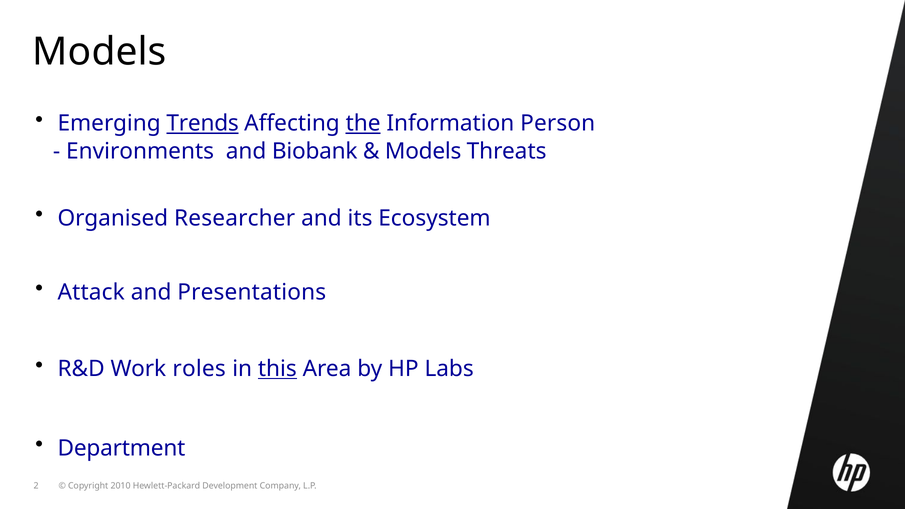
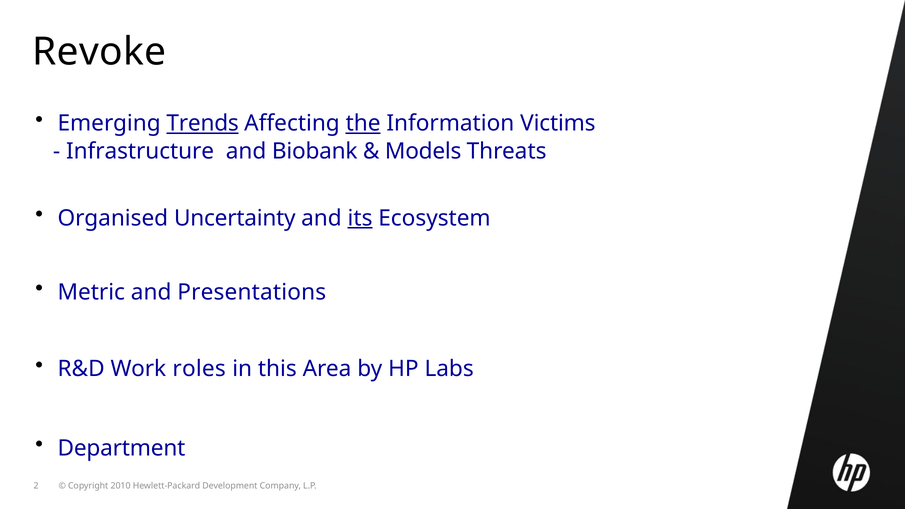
Models at (99, 52): Models -> Revoke
Person: Person -> Victims
Environments: Environments -> Infrastructure
Researcher: Researcher -> Uncertainty
its underline: none -> present
Attack: Attack -> Metric
this underline: present -> none
